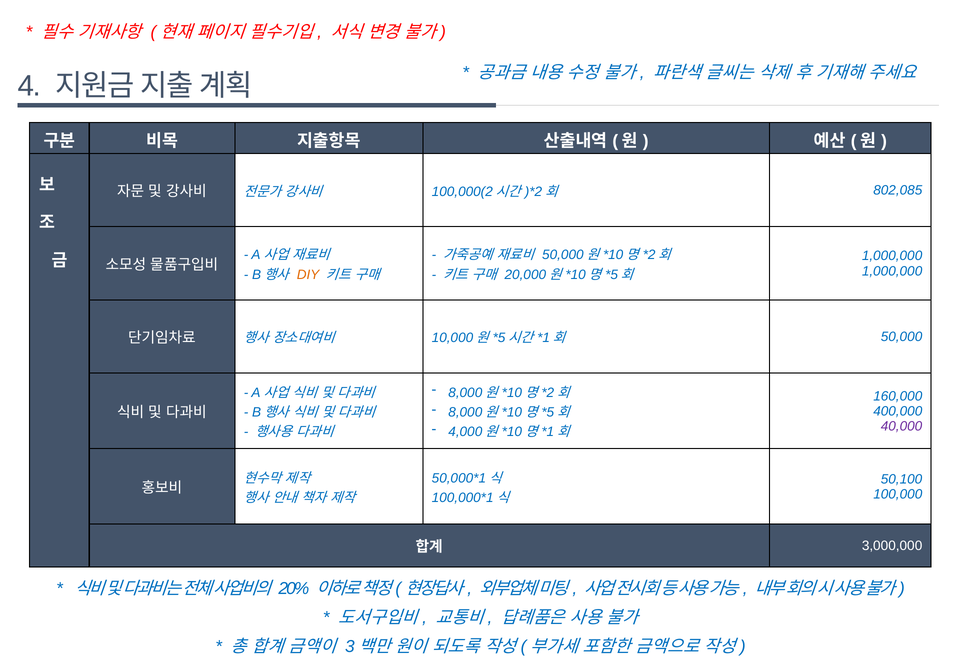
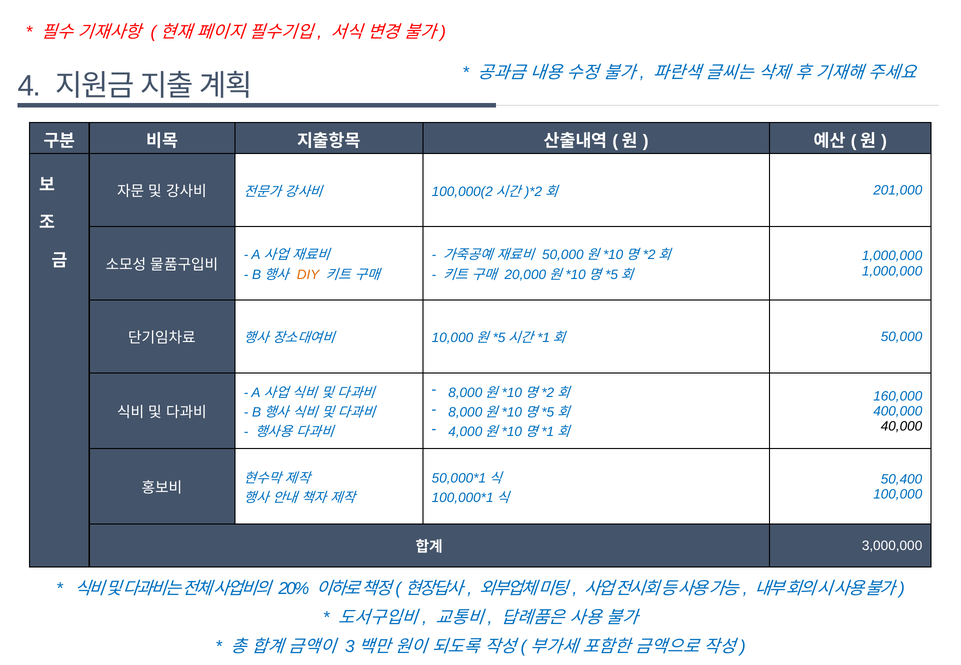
802,085: 802,085 -> 201,000
40,000 colour: purple -> black
50,100: 50,100 -> 50,400
